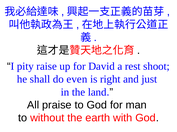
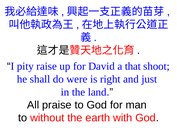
rest: rest -> that
even: even -> were
